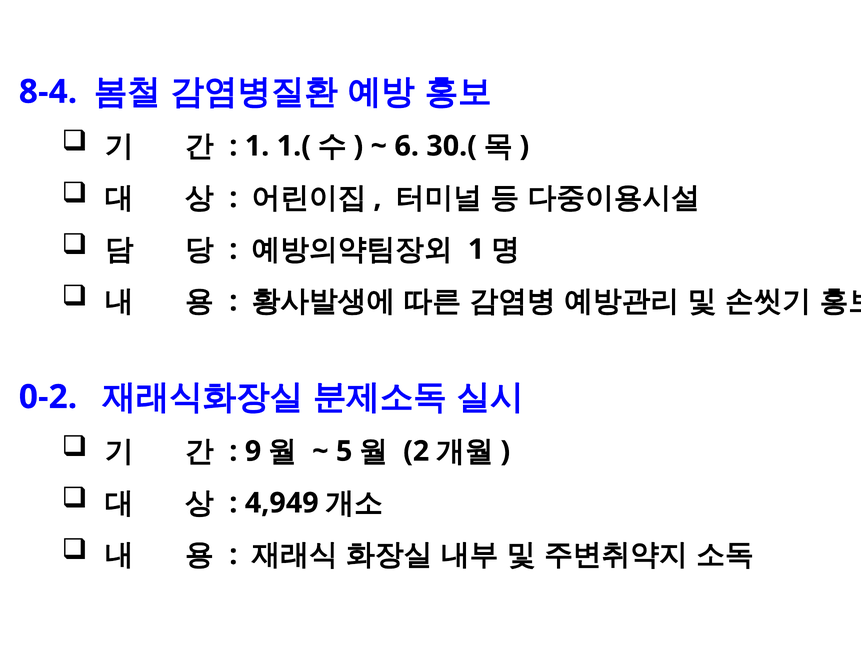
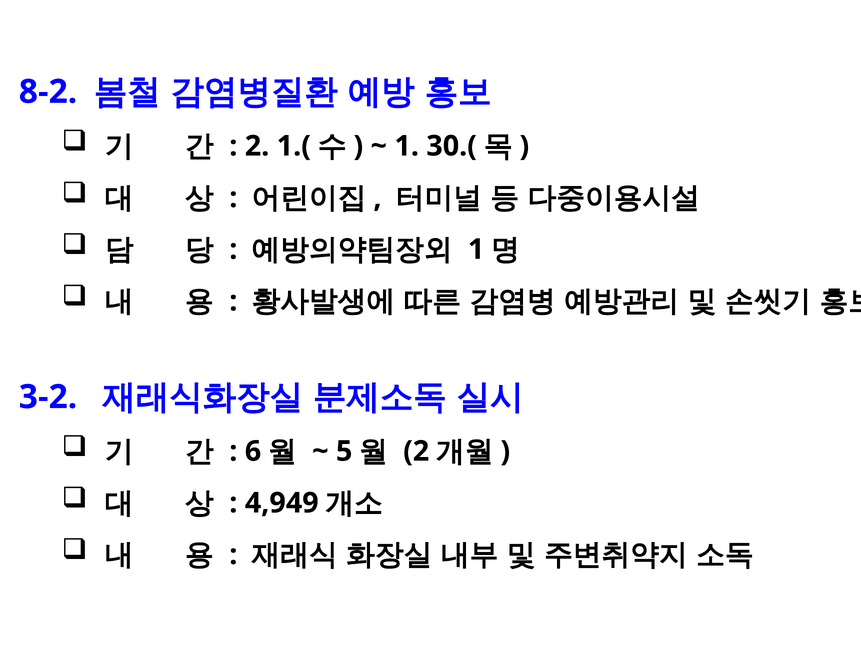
8-4: 8-4 -> 8-2
1 at (257, 146): 1 -> 2
6 at (407, 146): 6 -> 1
0-2: 0-2 -> 3-2
9: 9 -> 6
